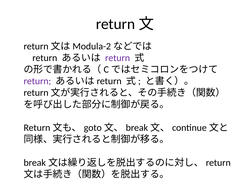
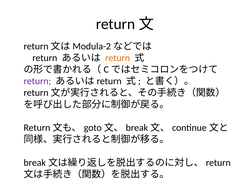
return at (118, 58) colour: purple -> orange
